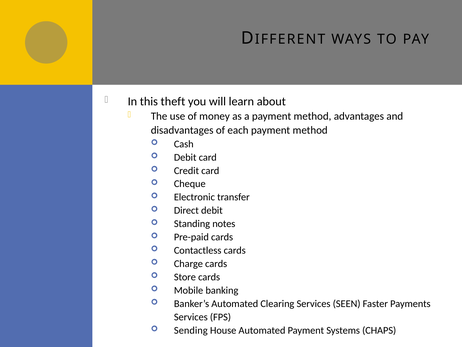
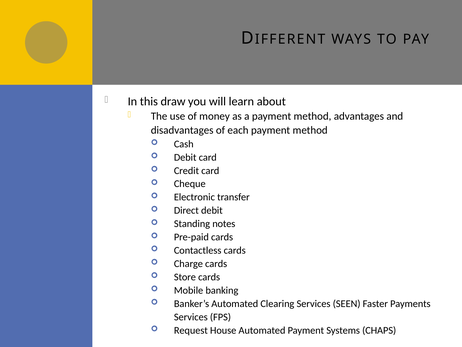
theft: theft -> draw
Sending: Sending -> Request
